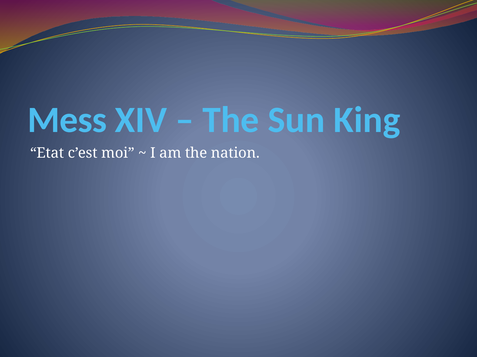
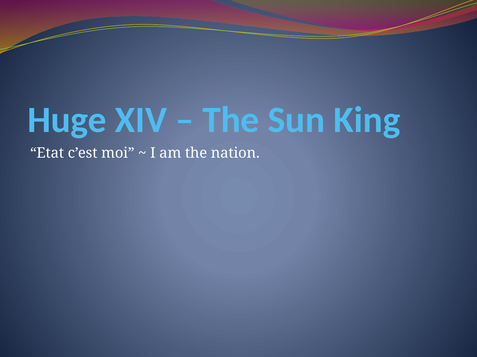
Mess: Mess -> Huge
